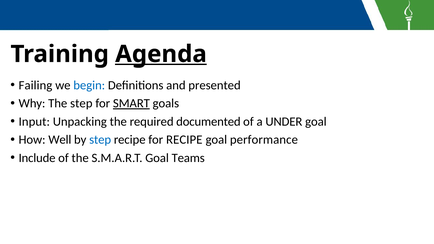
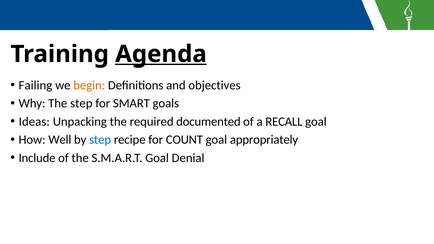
begin colour: blue -> orange
presented: presented -> objectives
SMART underline: present -> none
Input: Input -> Ideas
UNDER: UNDER -> RECALL
for RECIPE: RECIPE -> COUNT
performance: performance -> appropriately
Teams: Teams -> Denial
